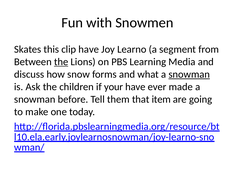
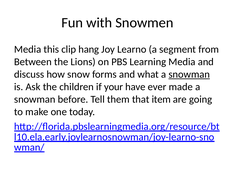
Skates at (28, 49): Skates -> Media
clip have: have -> hang
the at (61, 62) underline: present -> none
